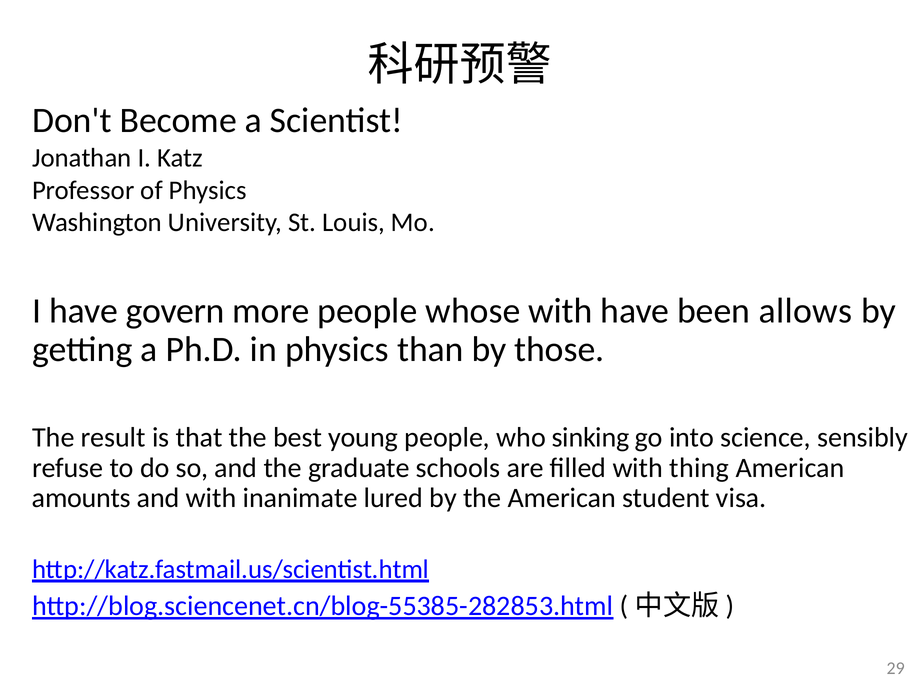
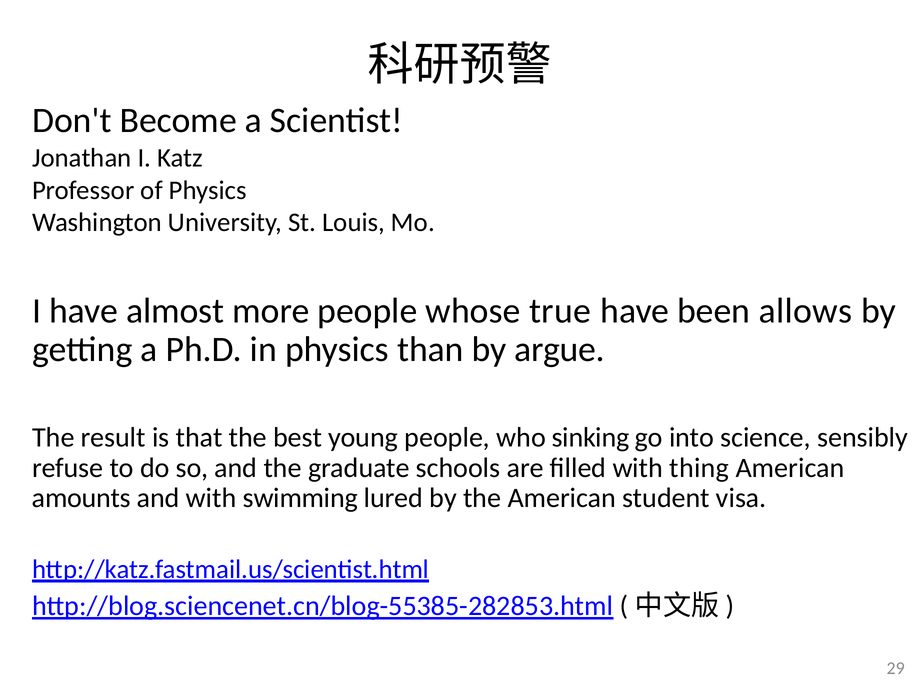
govern: govern -> almost
whose with: with -> true
those: those -> argue
inanimate: inanimate -> swimming
